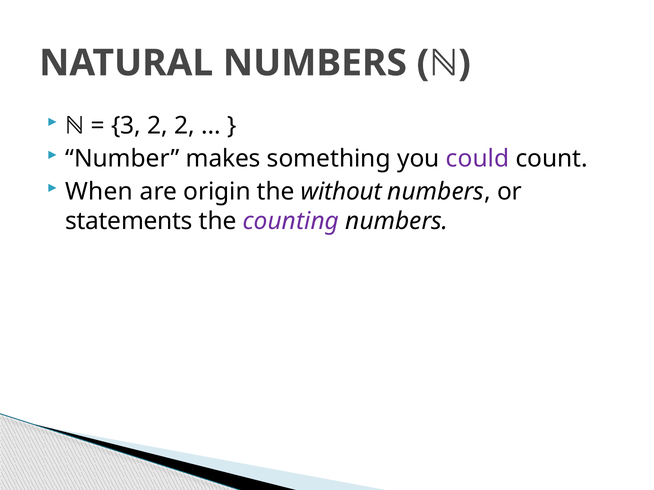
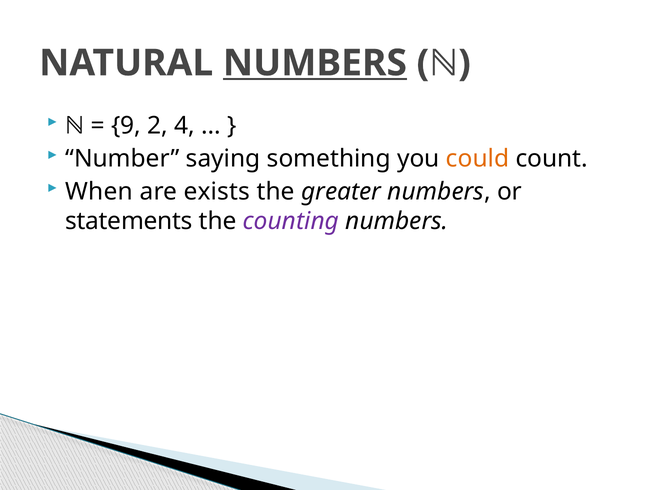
NUMBERS at (315, 63) underline: none -> present
3: 3 -> 9
2 2: 2 -> 4
makes: makes -> saying
could colour: purple -> orange
origin: origin -> exists
without: without -> greater
